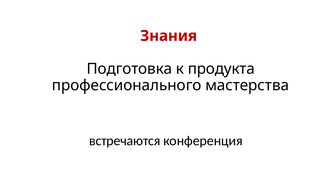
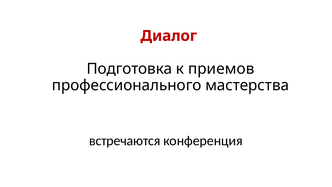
Знания: Знания -> Диалог
продукта: продукта -> приемов
